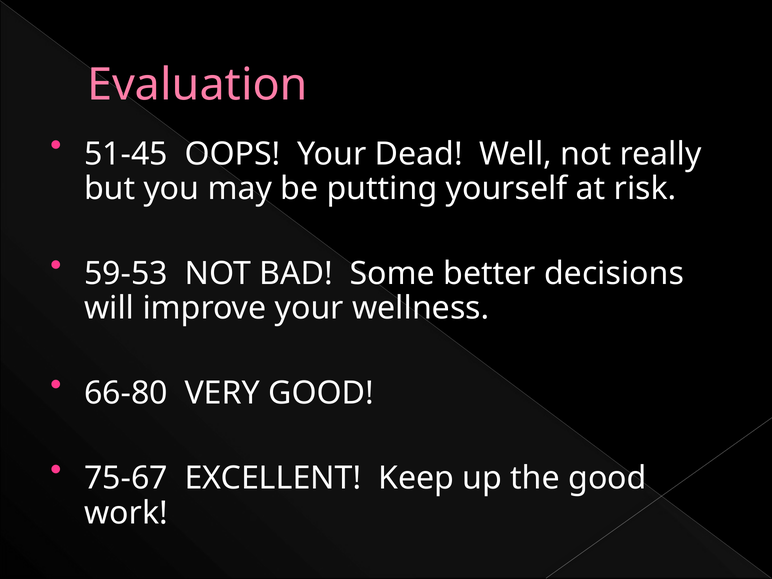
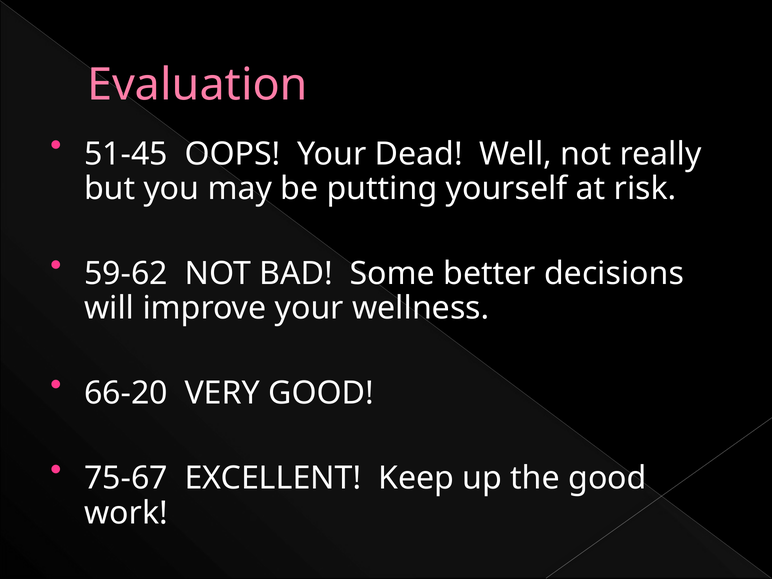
59-53: 59-53 -> 59-62
66-80: 66-80 -> 66-20
